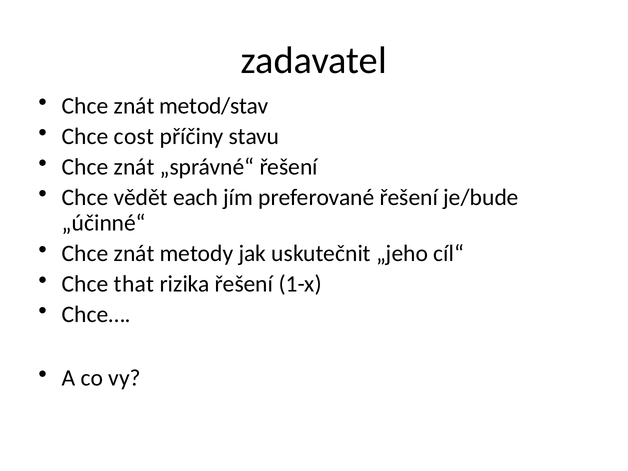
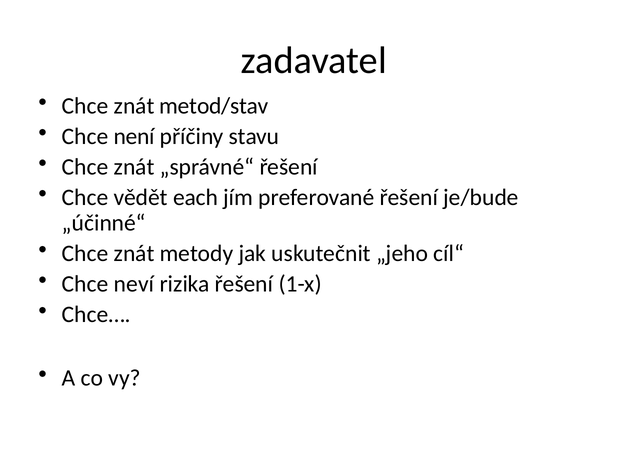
cost: cost -> není
that: that -> neví
